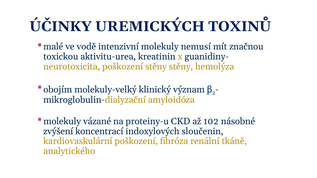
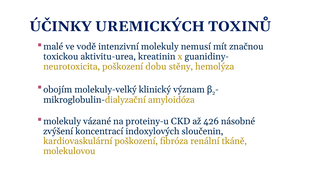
poškození stěny: stěny -> dobu
102: 102 -> 426
analytického: analytického -> molekulovou
